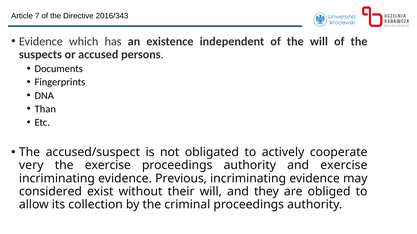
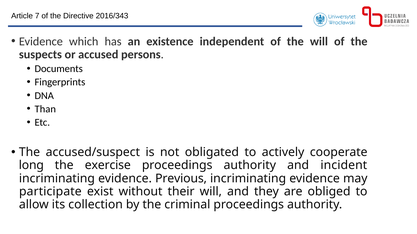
very: very -> long
and exercise: exercise -> incident
considered: considered -> participate
